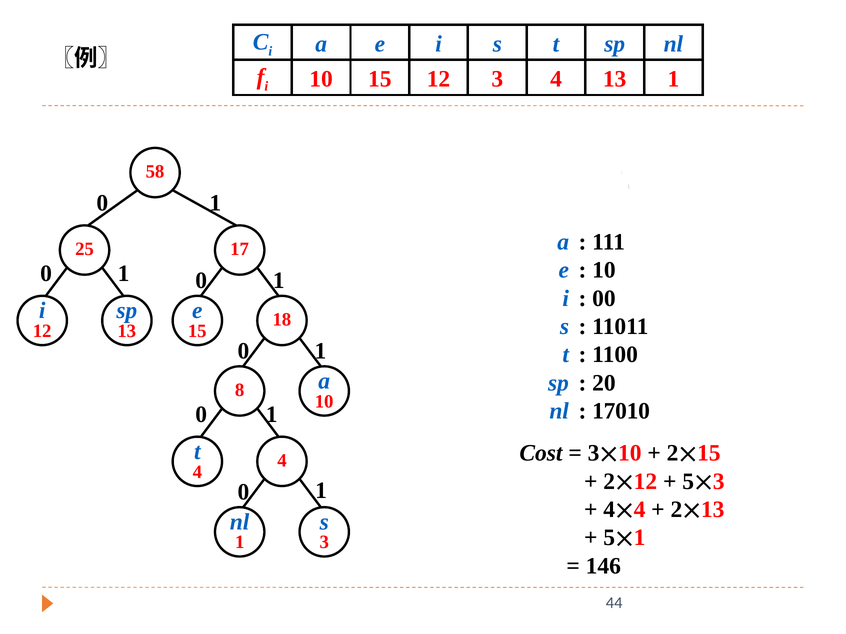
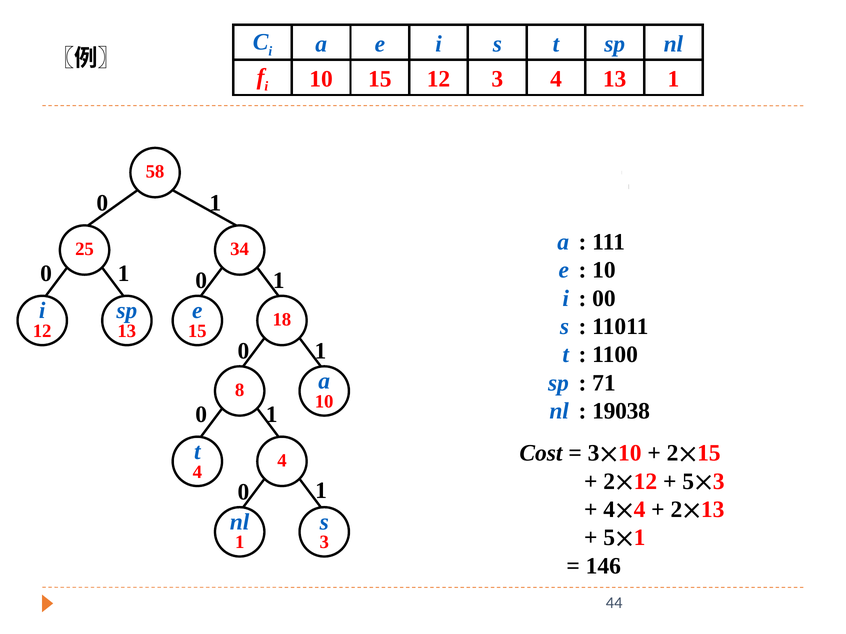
17: 17 -> 34
20: 20 -> 71
17010: 17010 -> 19038
